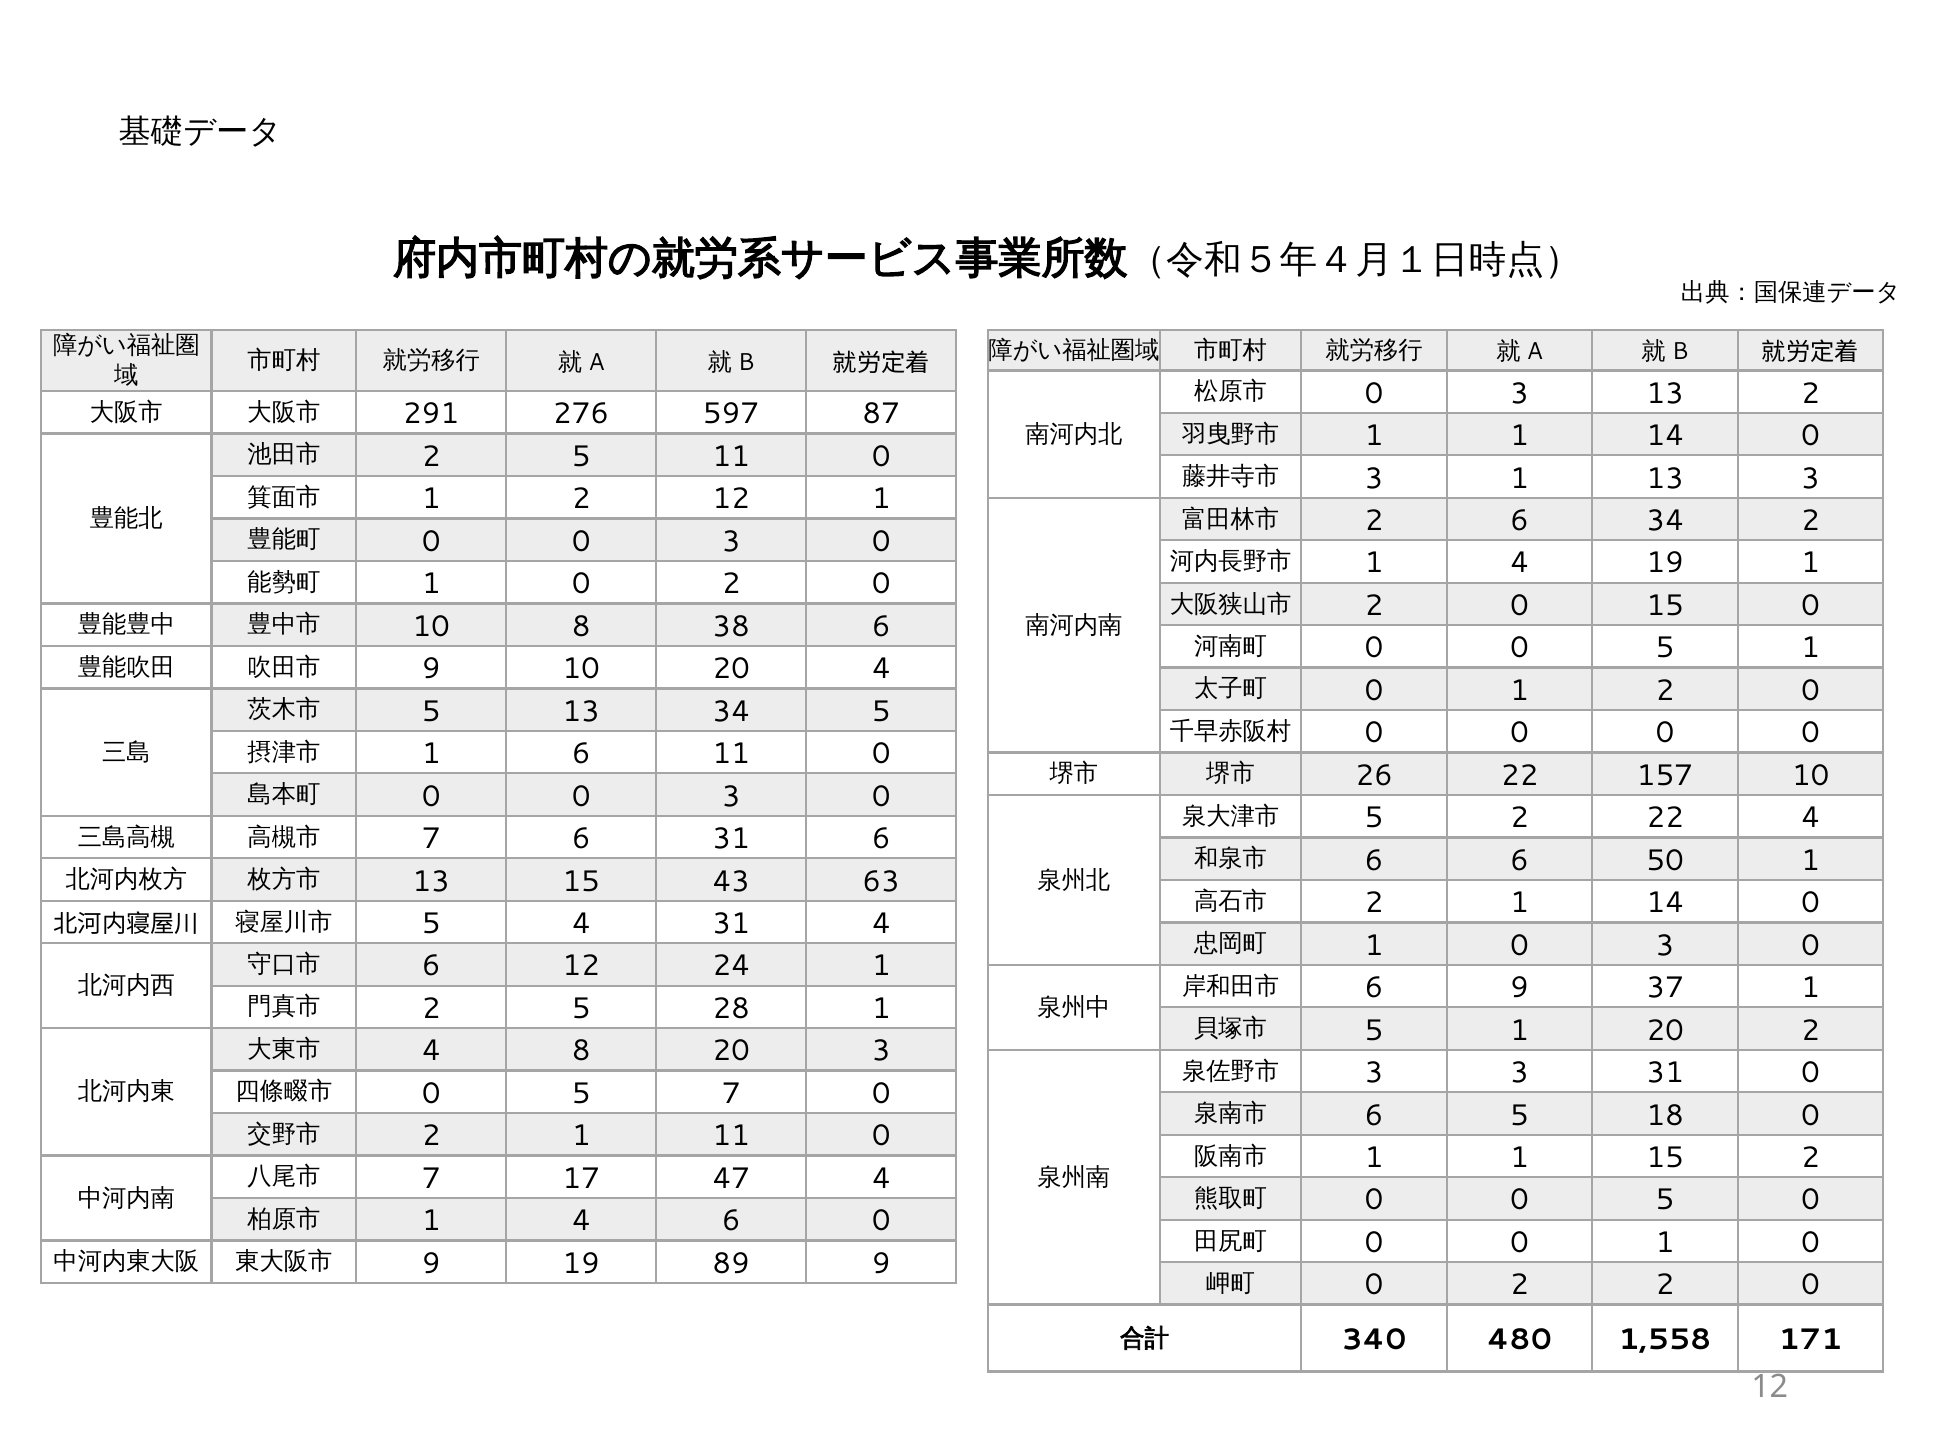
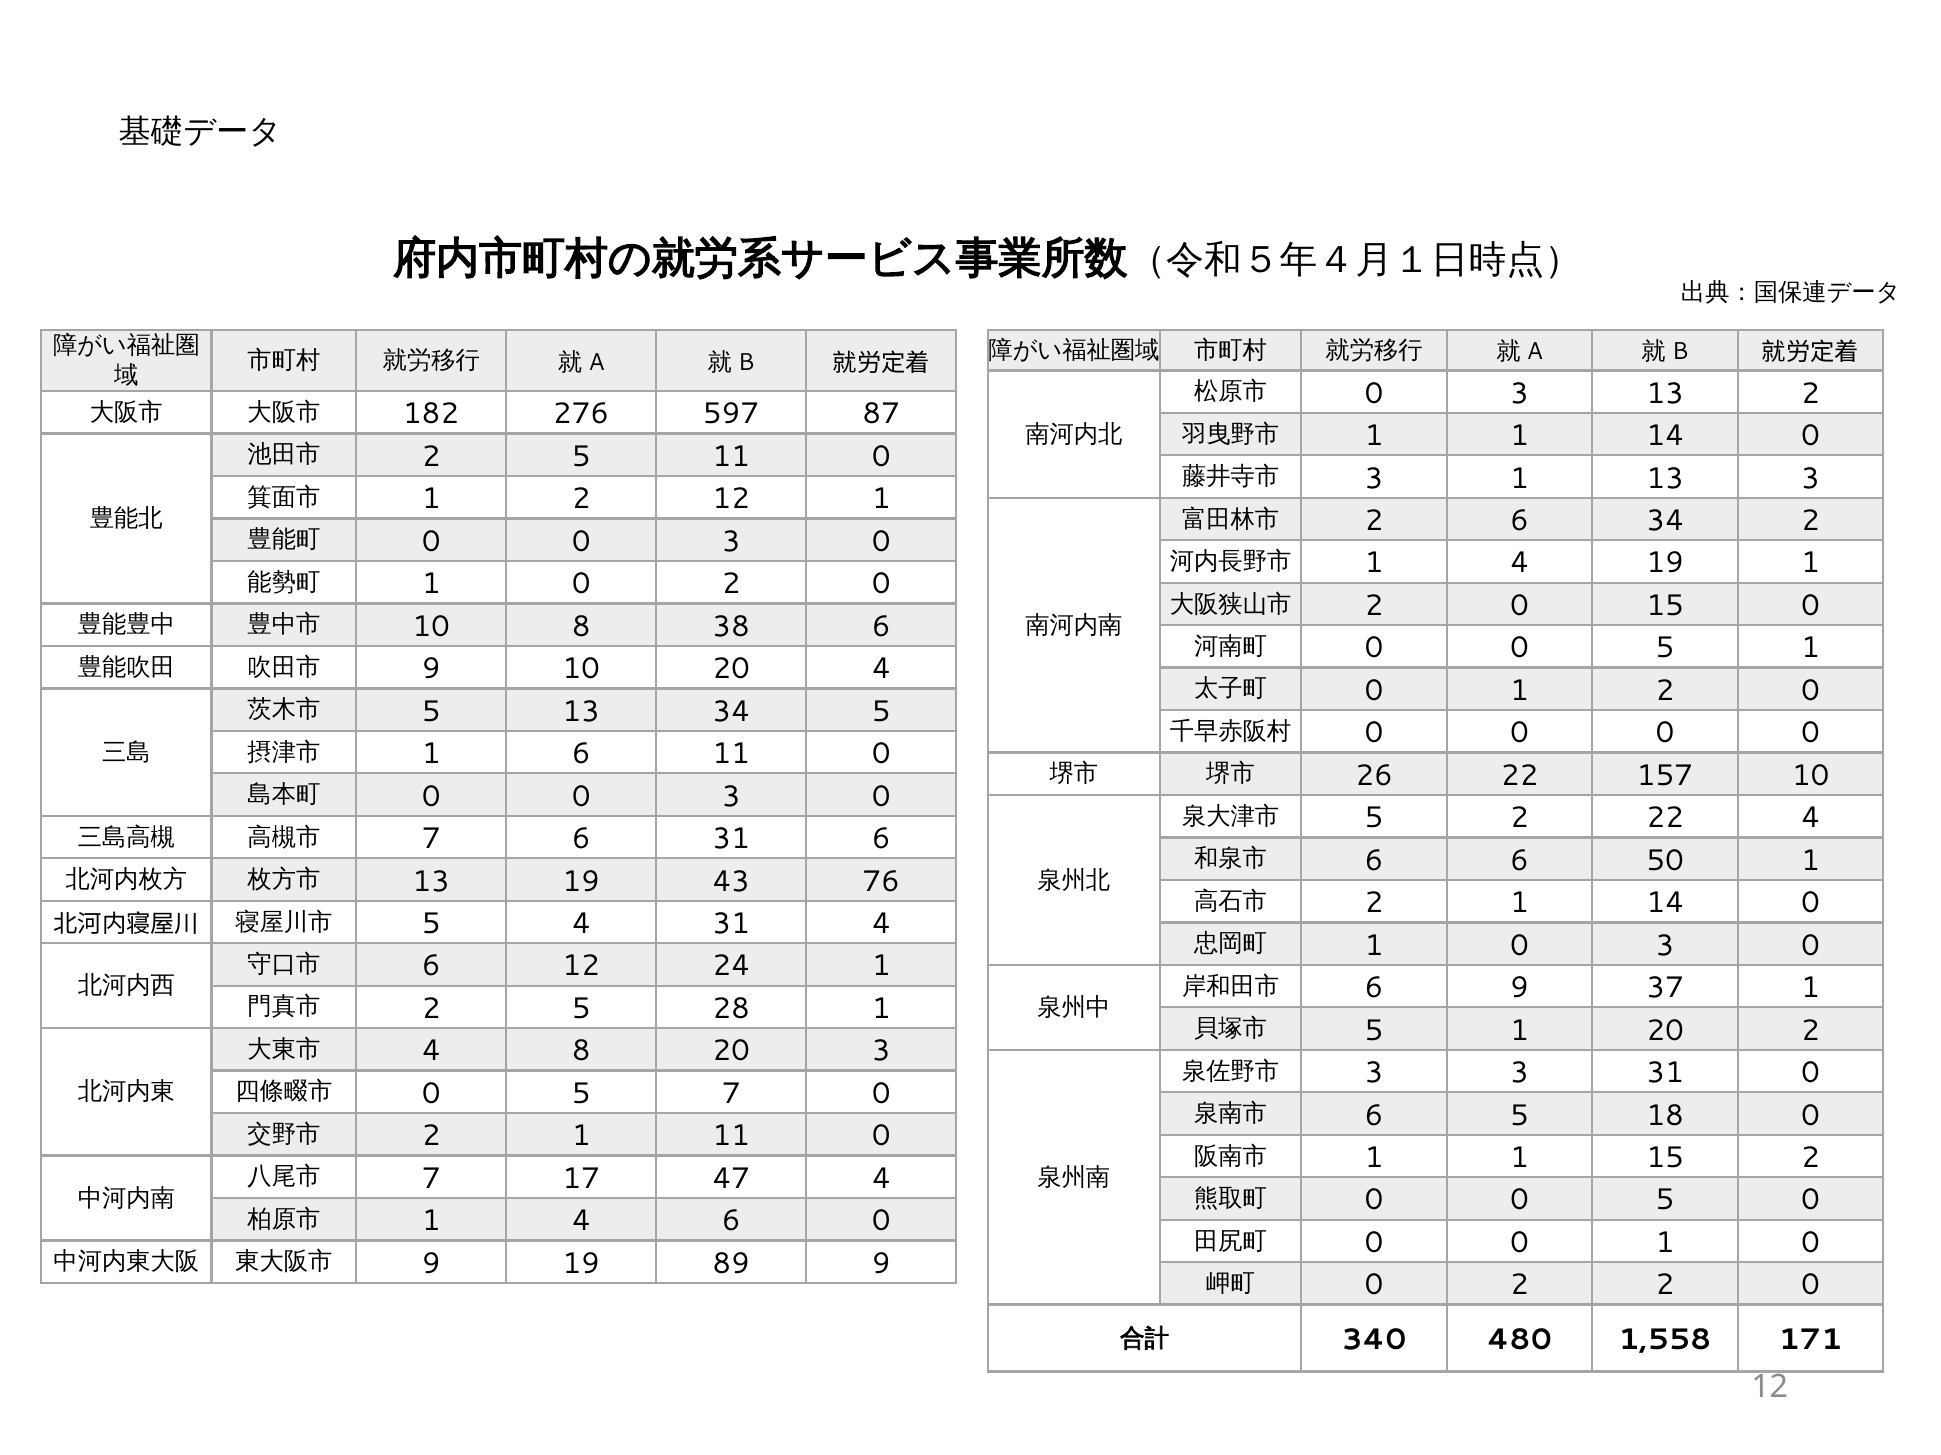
291: 291 -> 182
13 15: 15 -> 19
63: 63 -> 76
